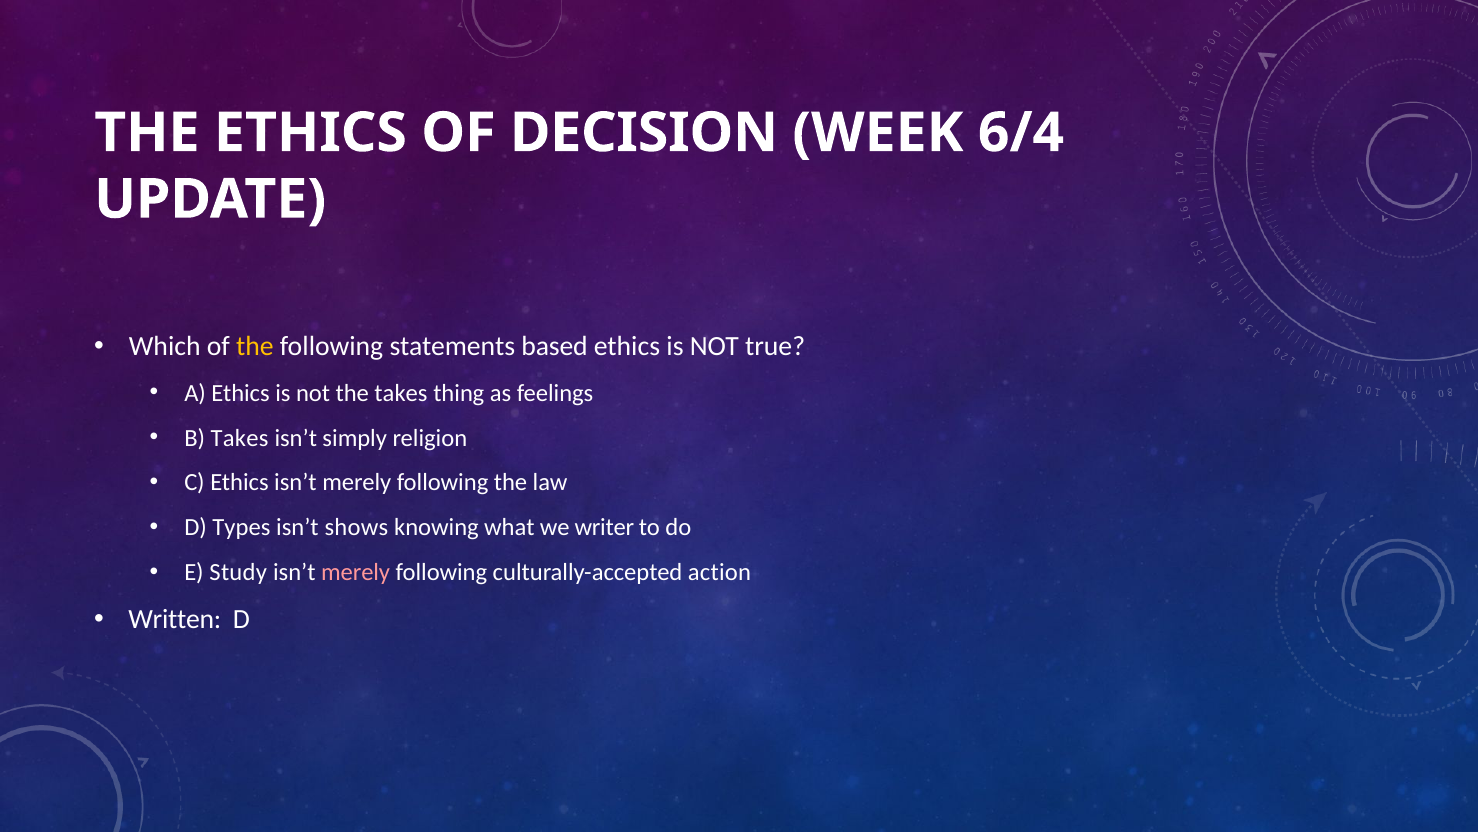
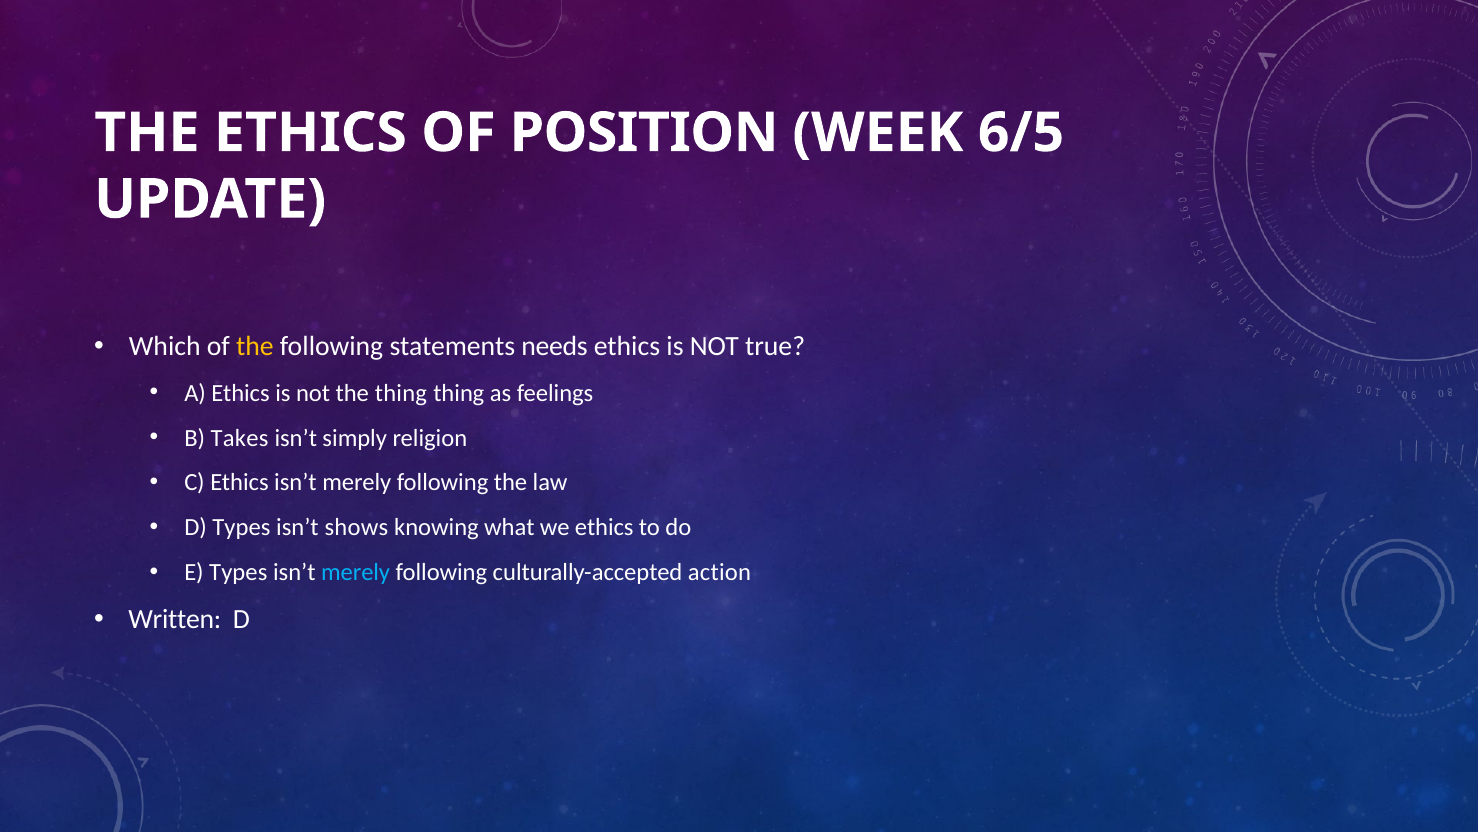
DECISION: DECISION -> POSITION
6/4: 6/4 -> 6/5
based: based -> needs
the takes: takes -> thing
we writer: writer -> ethics
E Study: Study -> Types
merely at (356, 572) colour: pink -> light blue
